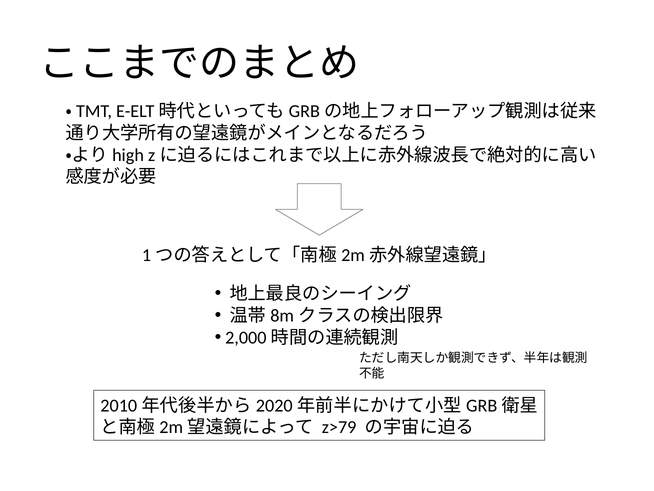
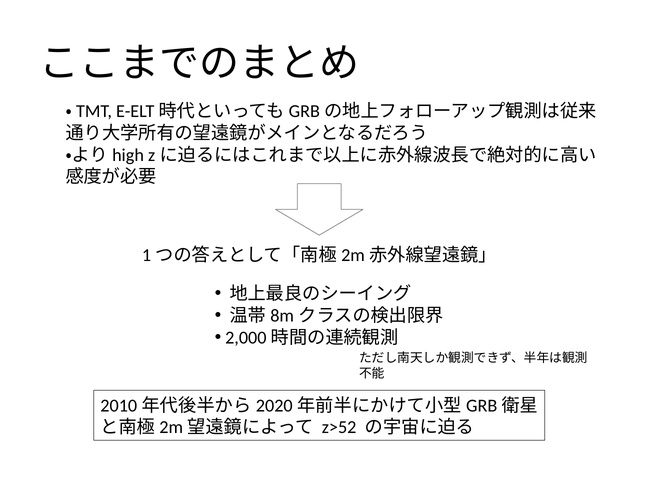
z>79: z>79 -> z>52
